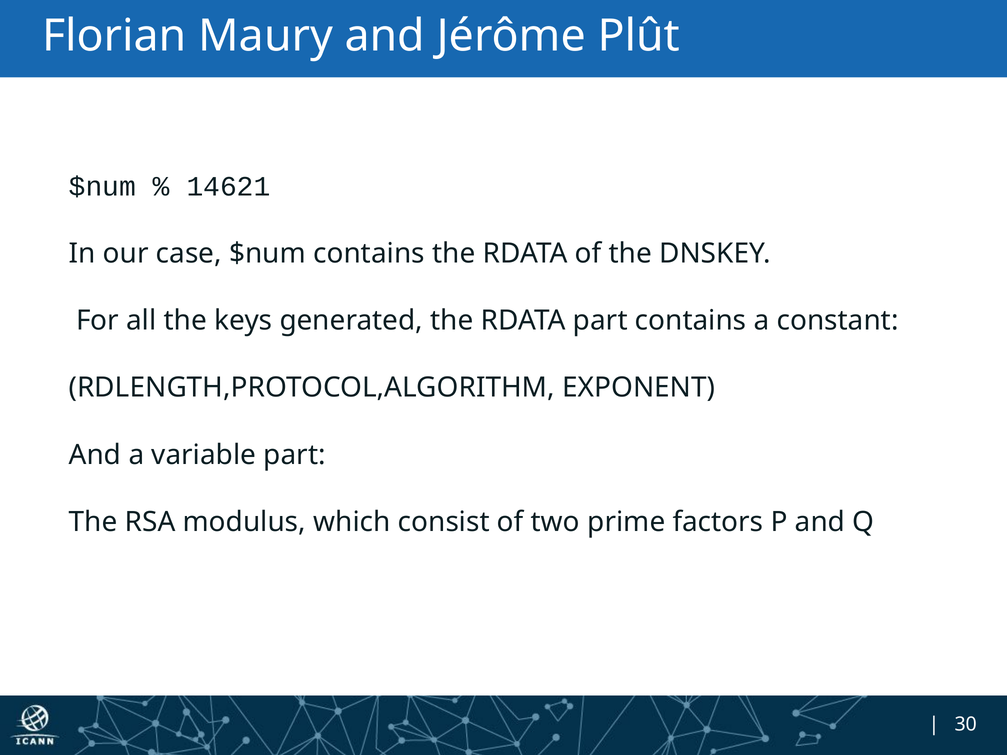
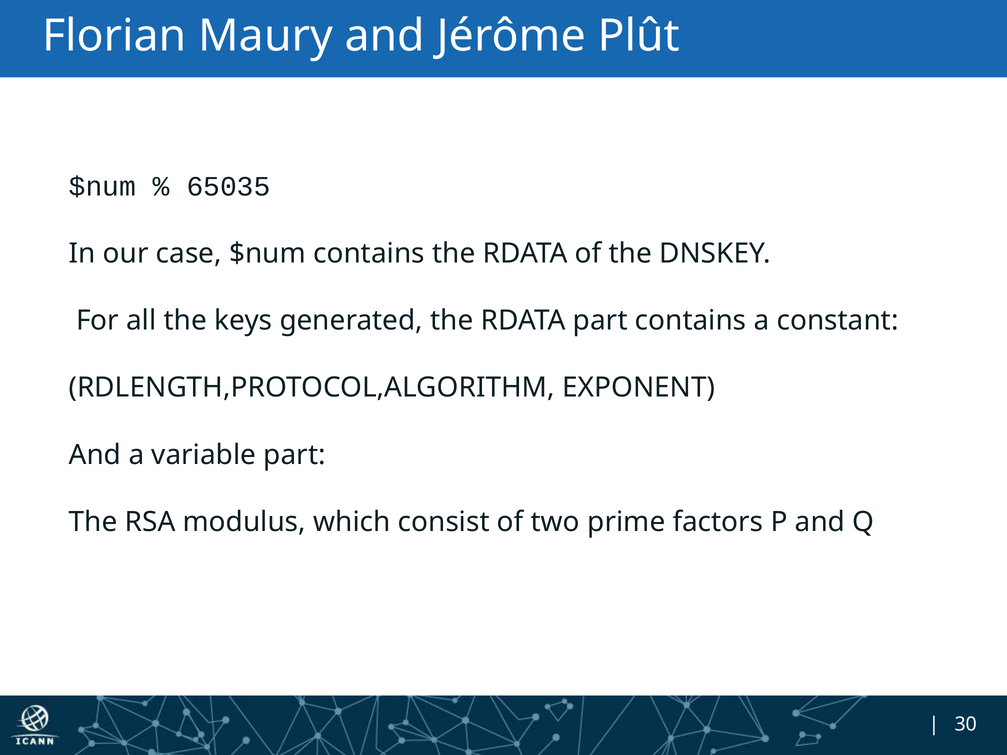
14621: 14621 -> 65035
